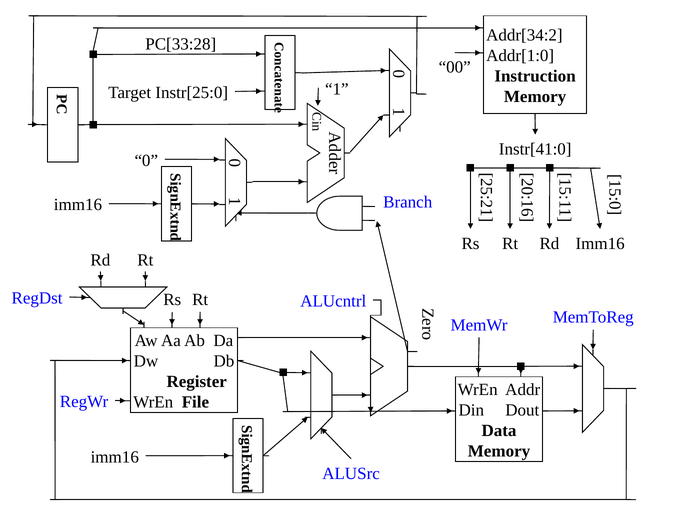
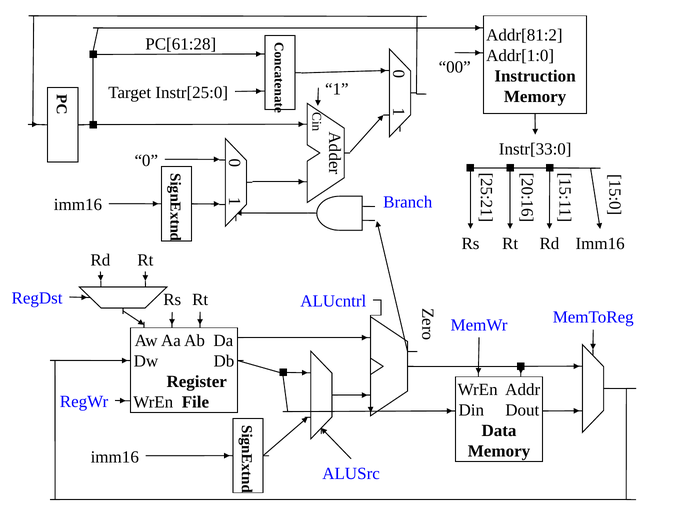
Addr[34:2: Addr[34:2 -> Addr[81:2
PC[33:28: PC[33:28 -> PC[61:28
Instr[41:0: Instr[41:0 -> Instr[33:0
